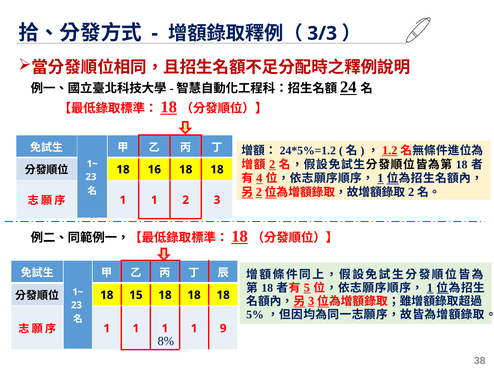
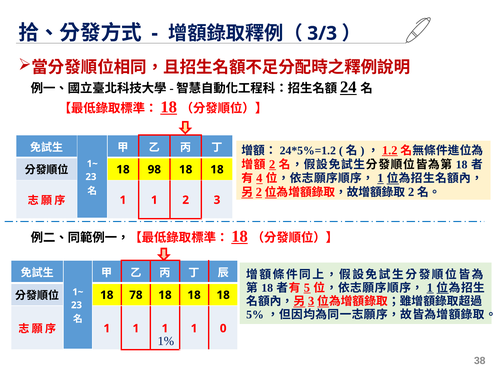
16: 16 -> 98
15: 15 -> 78
9: 9 -> 0
8%: 8% -> 1%
